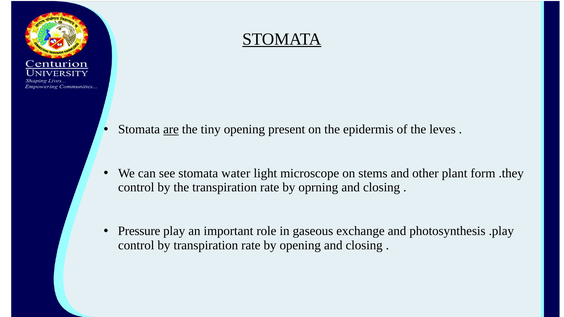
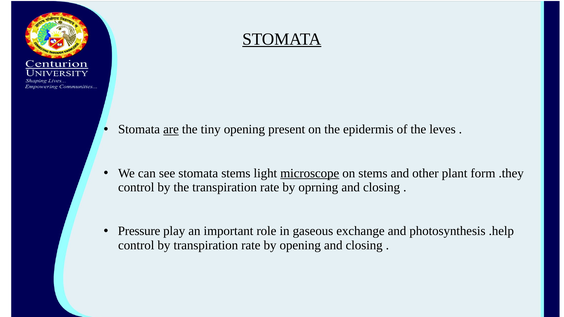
stomata water: water -> stems
microscope underline: none -> present
.play: .play -> .help
